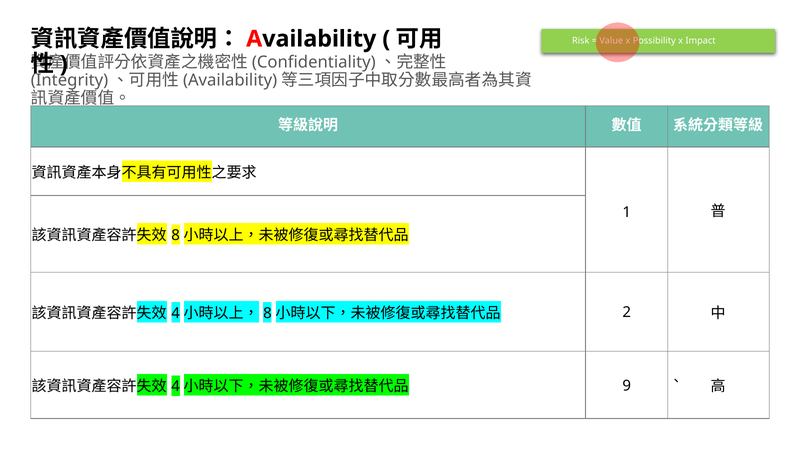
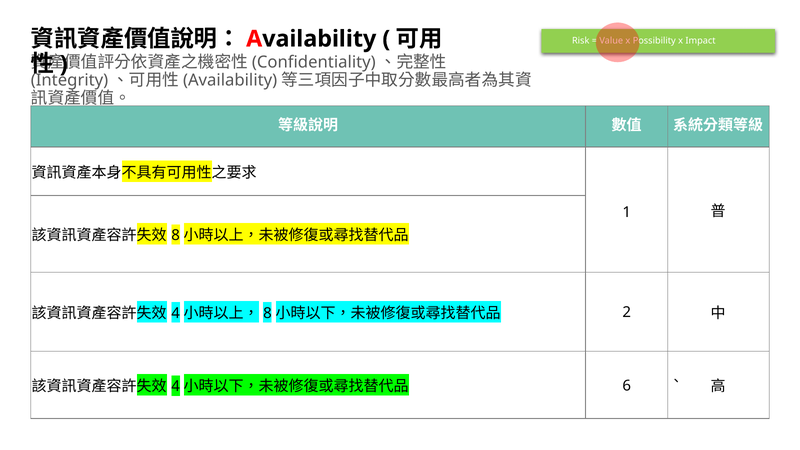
9: 9 -> 6
